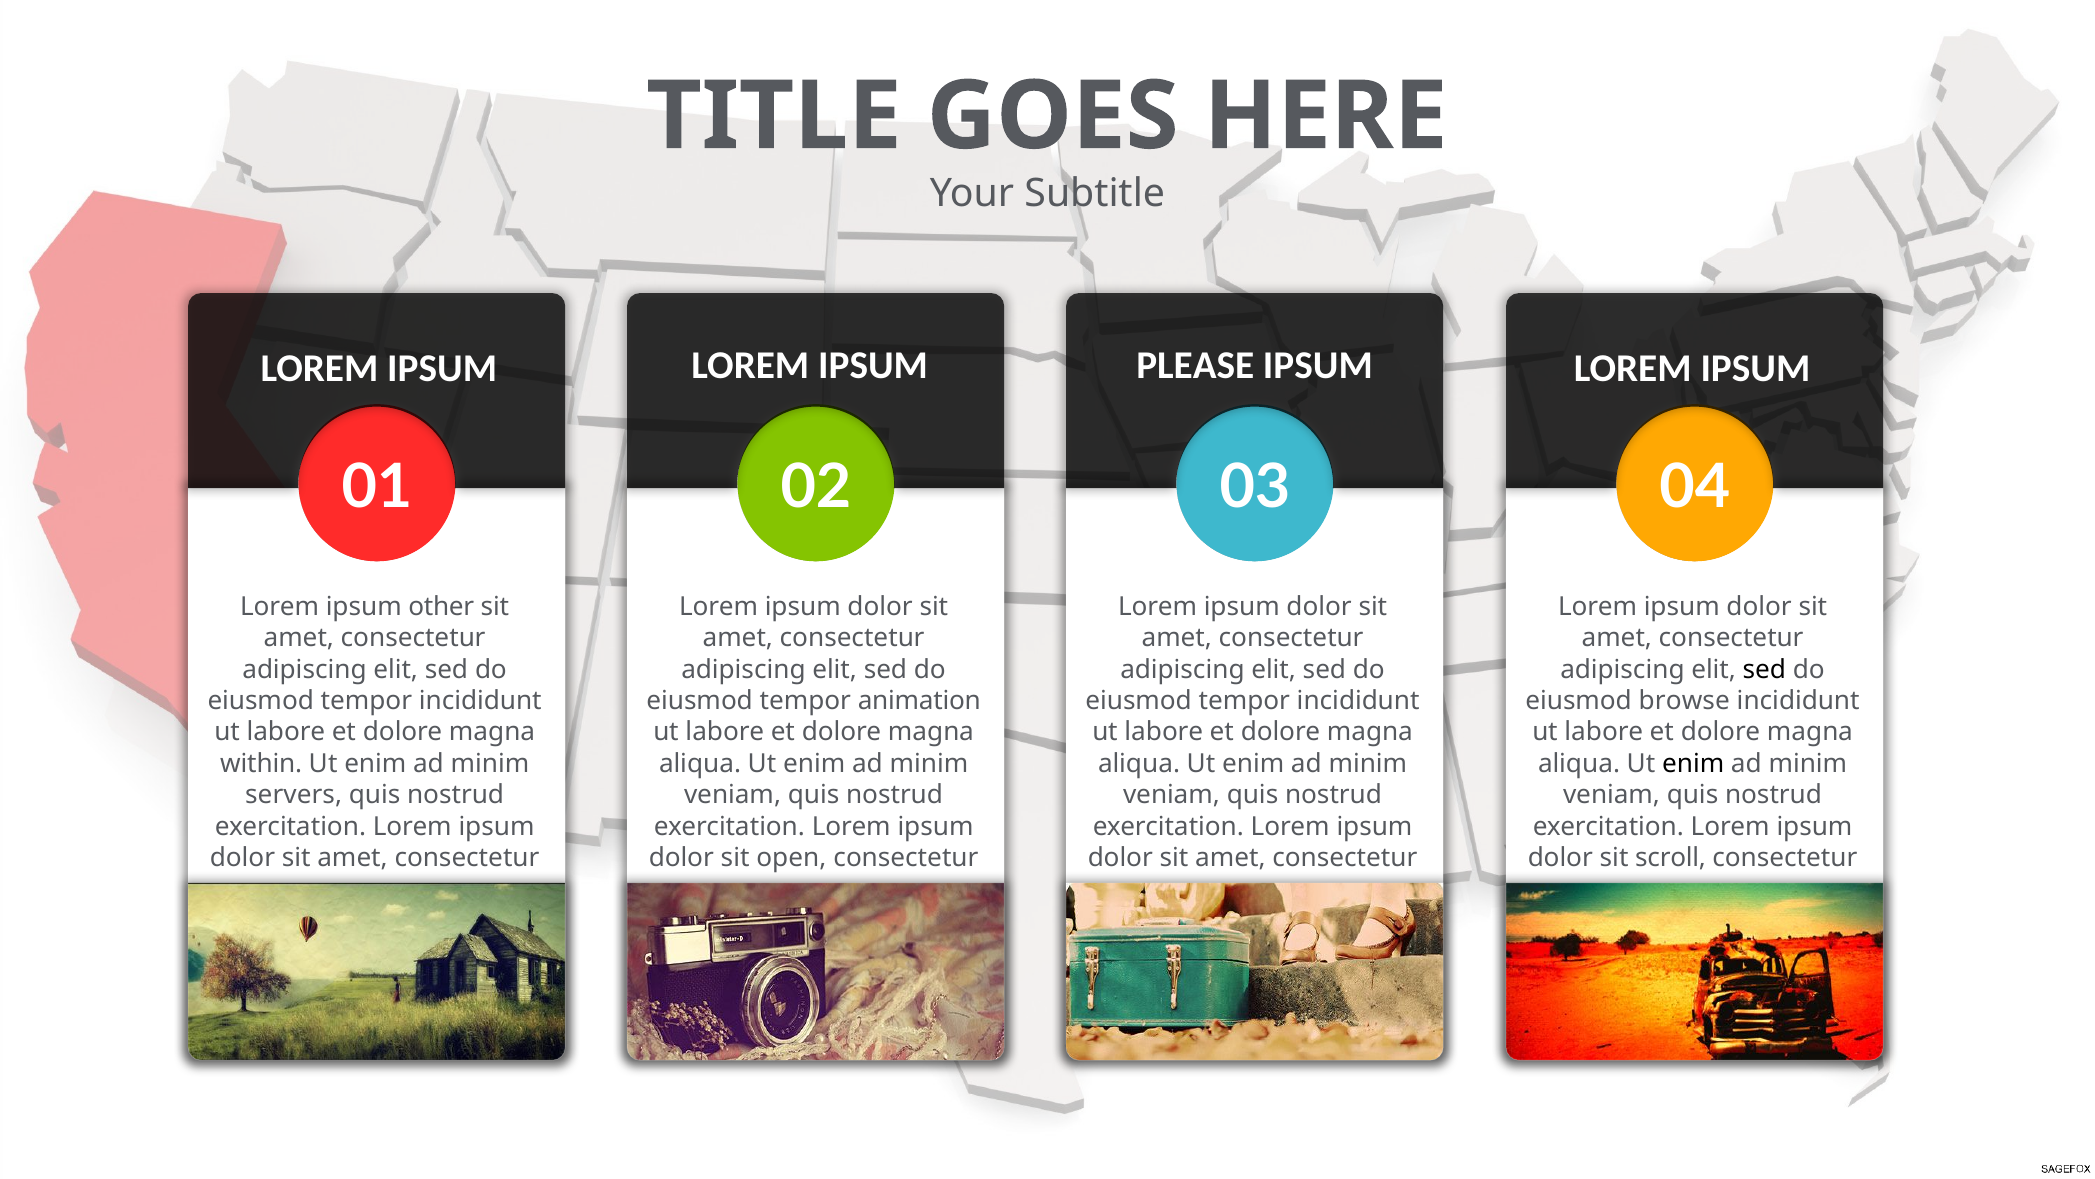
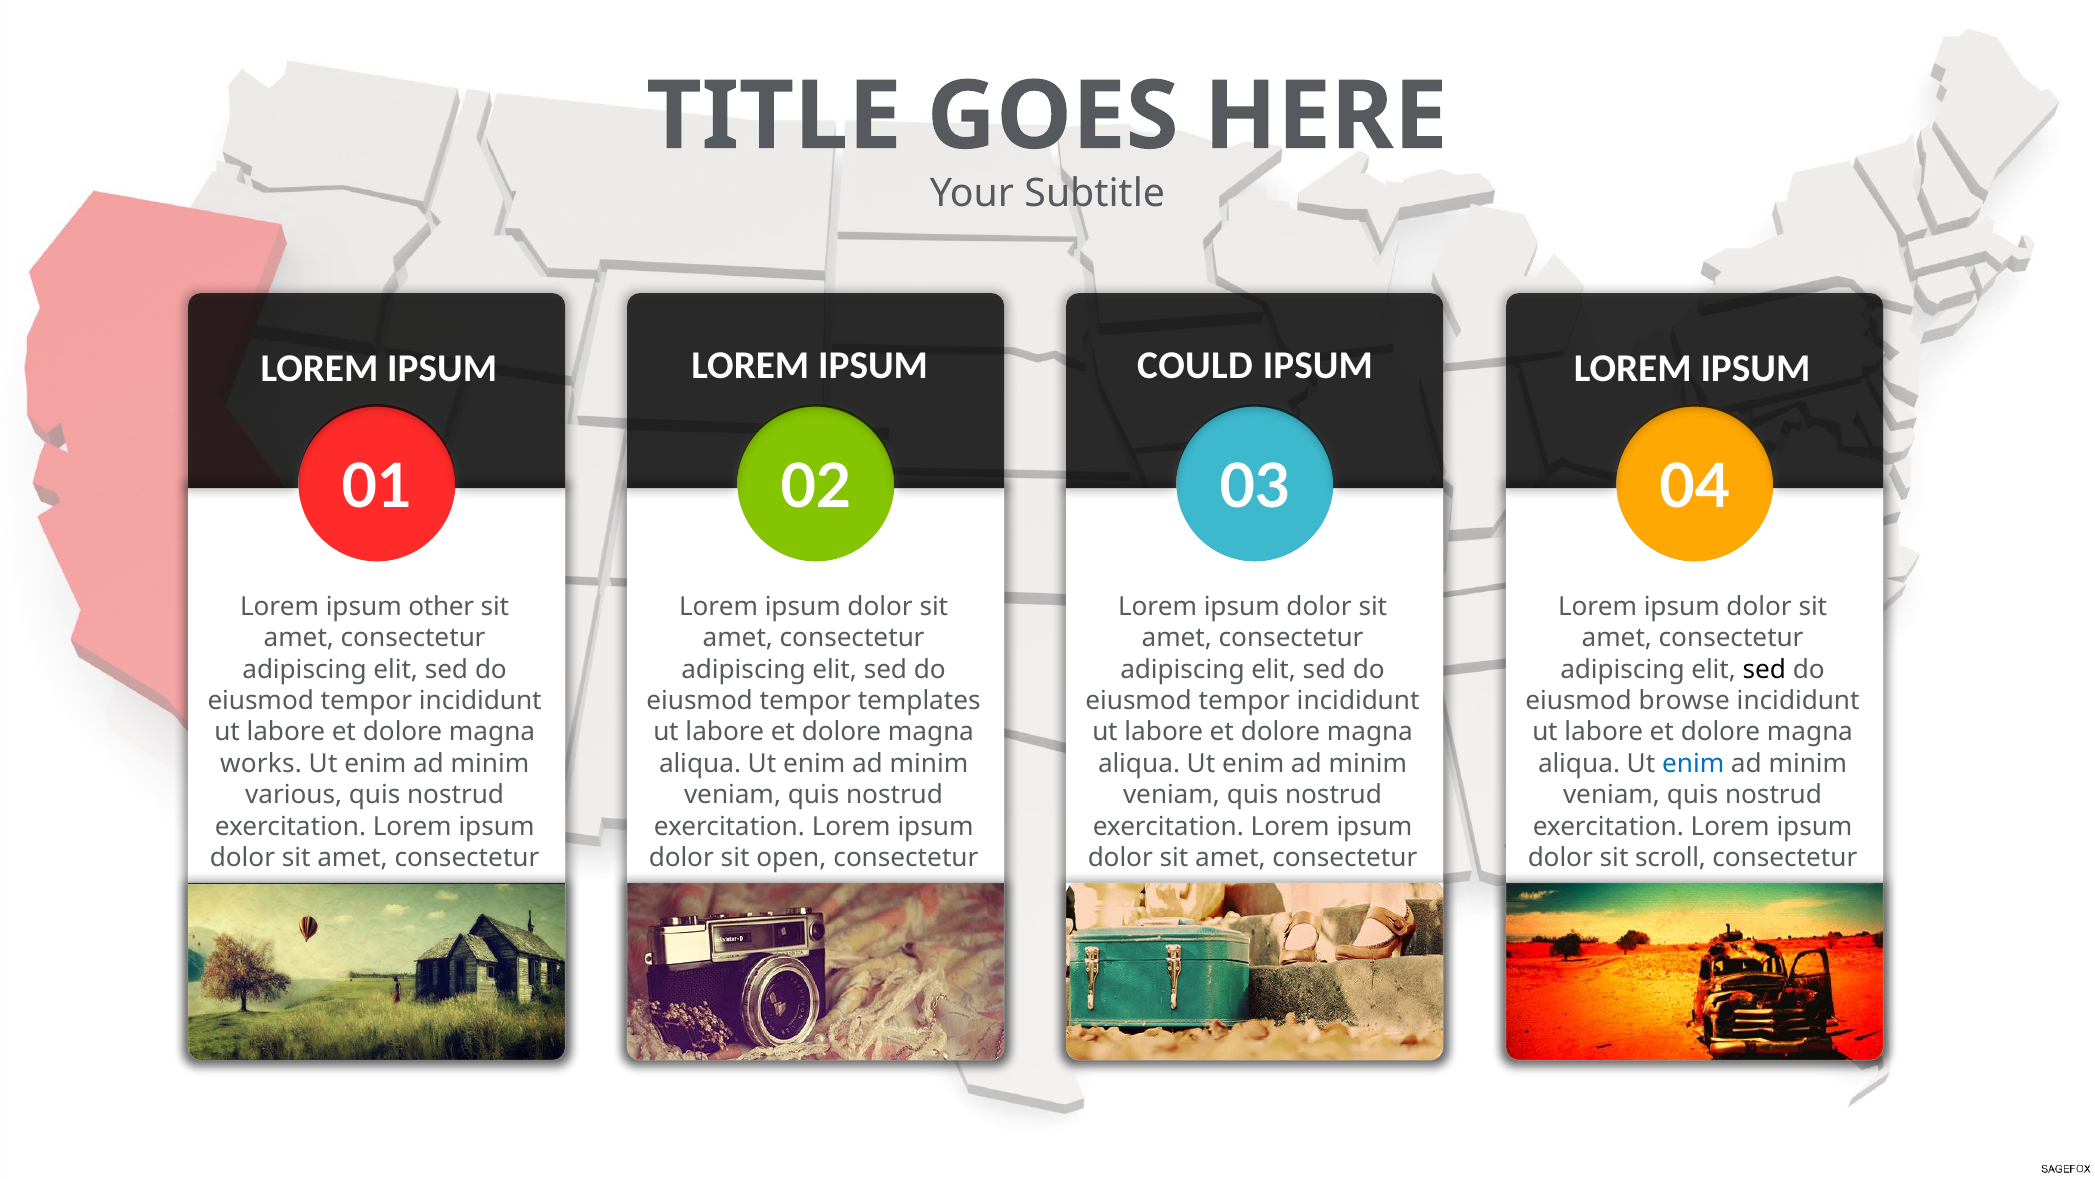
PLEASE: PLEASE -> COULD
animation: animation -> templates
within: within -> works
enim at (1693, 763) colour: black -> blue
servers: servers -> various
